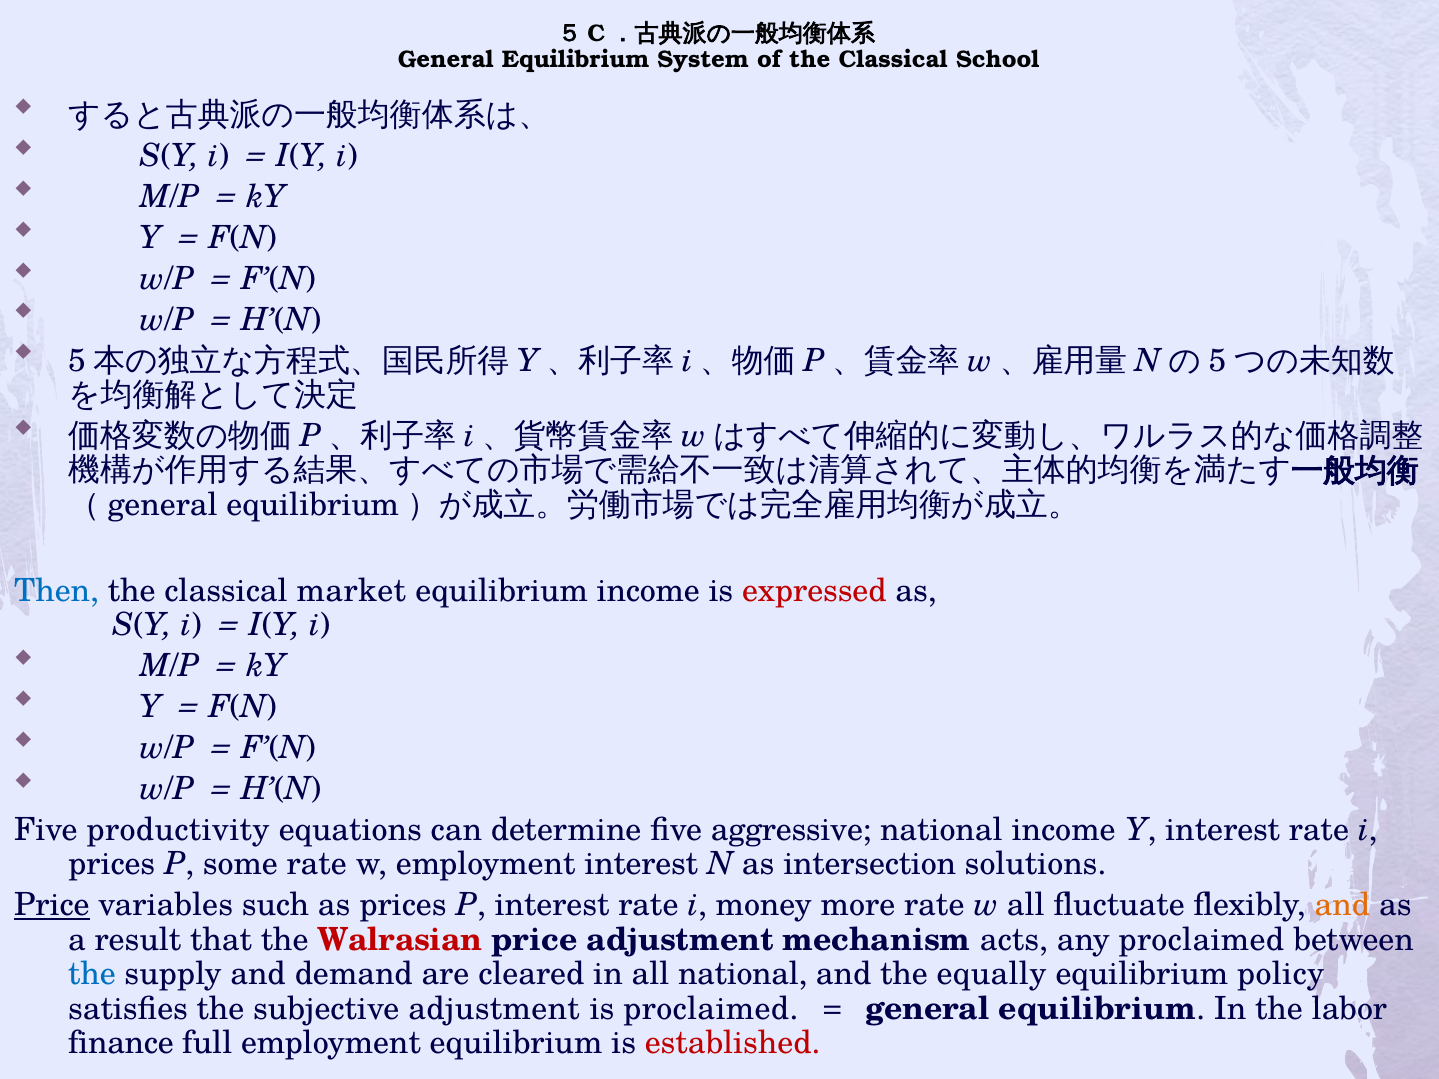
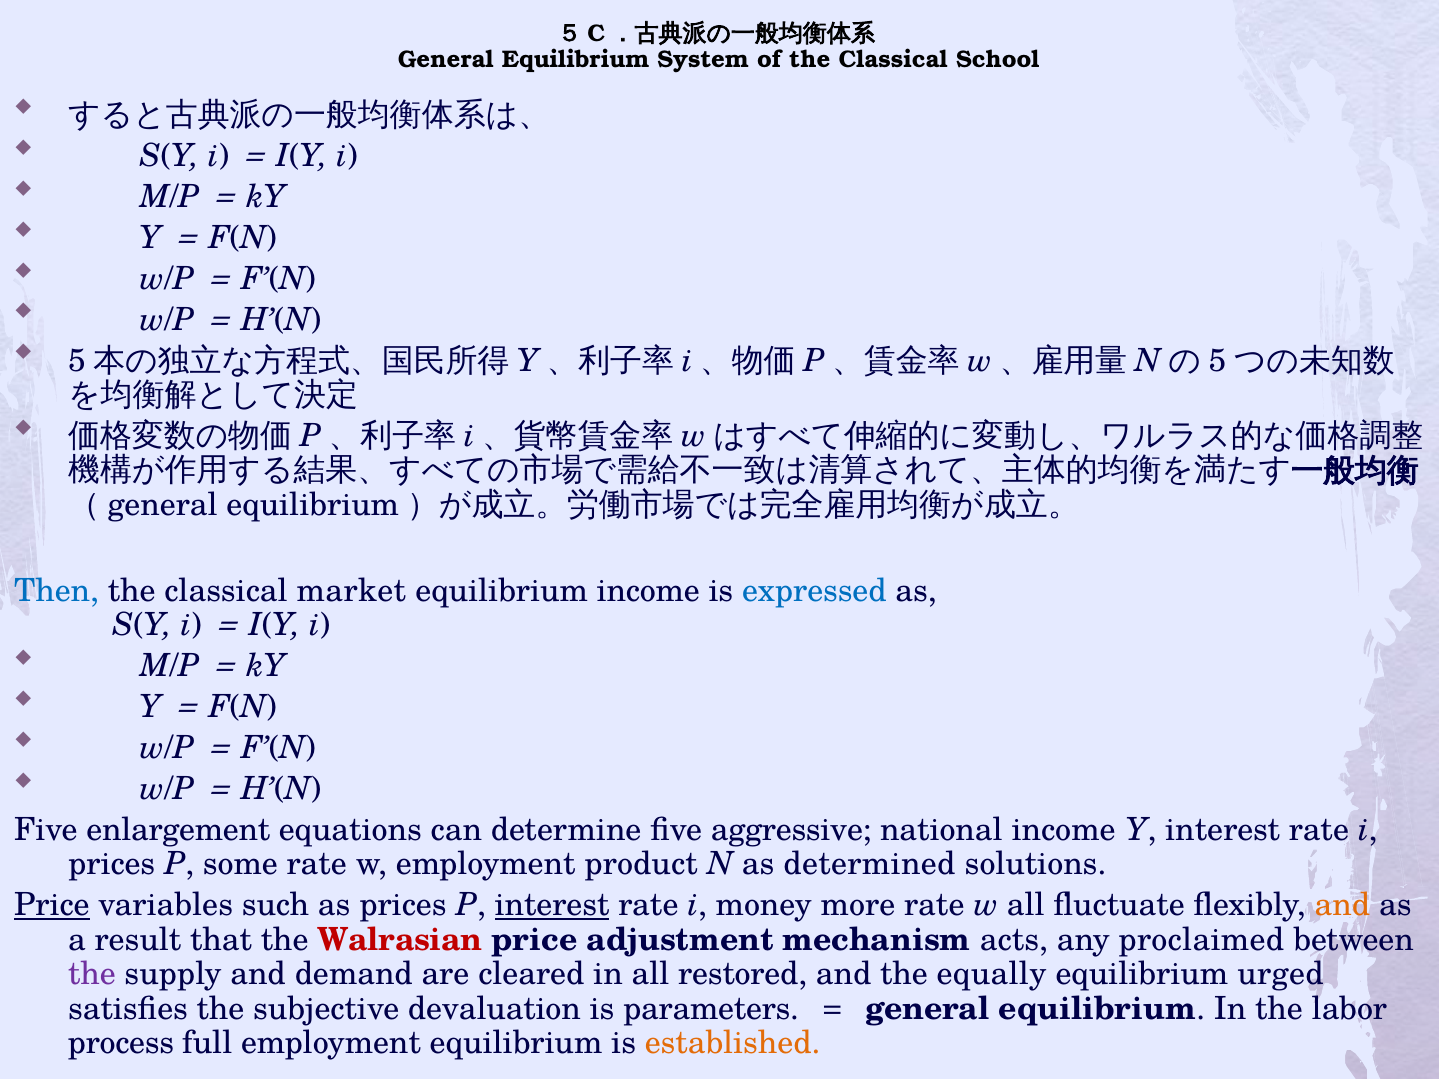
expressed colour: red -> blue
productivity: productivity -> enlargement
employment interest: interest -> product
intersection: intersection -> determined
interest at (552, 906) underline: none -> present
the at (92, 975) colour: blue -> purple
all national: national -> restored
policy: policy -> urged
subjective adjustment: adjustment -> devaluation
is proclaimed: proclaimed -> parameters
finance: finance -> process
established colour: red -> orange
